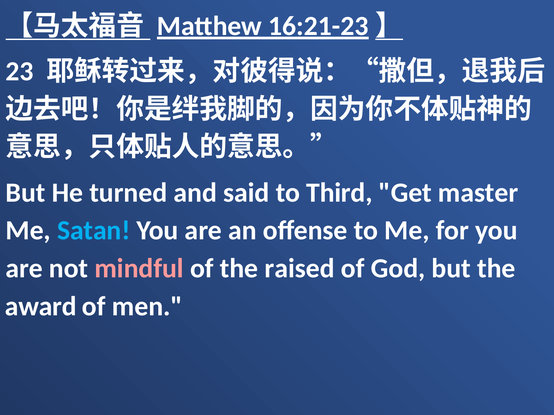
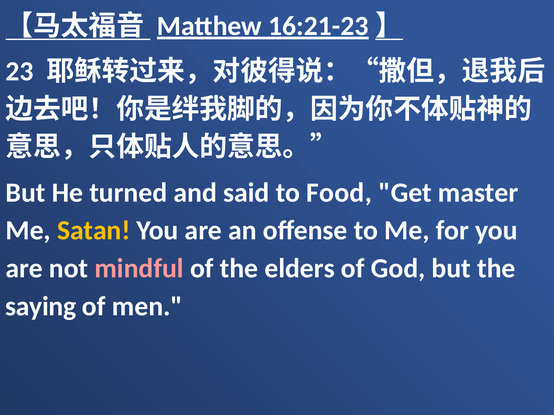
Third: Third -> Food
Satan colour: light blue -> yellow
raised: raised -> elders
award: award -> saying
